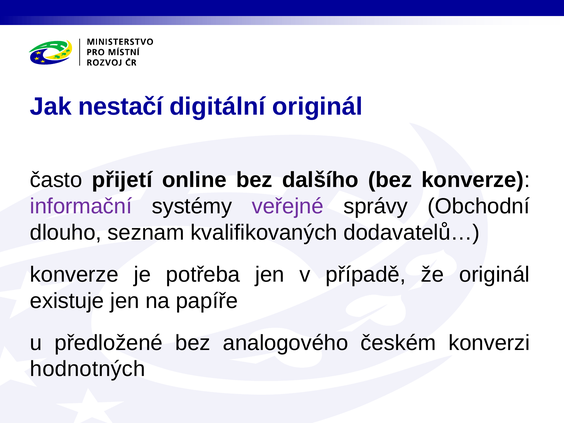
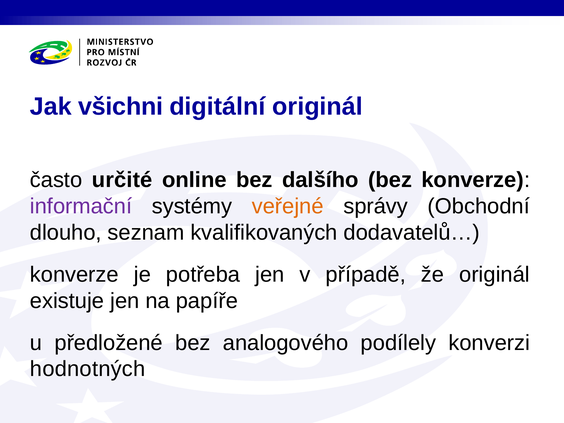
nestačí: nestačí -> všichni
přijetí: přijetí -> určité
veřejné colour: purple -> orange
českém: českém -> podílely
